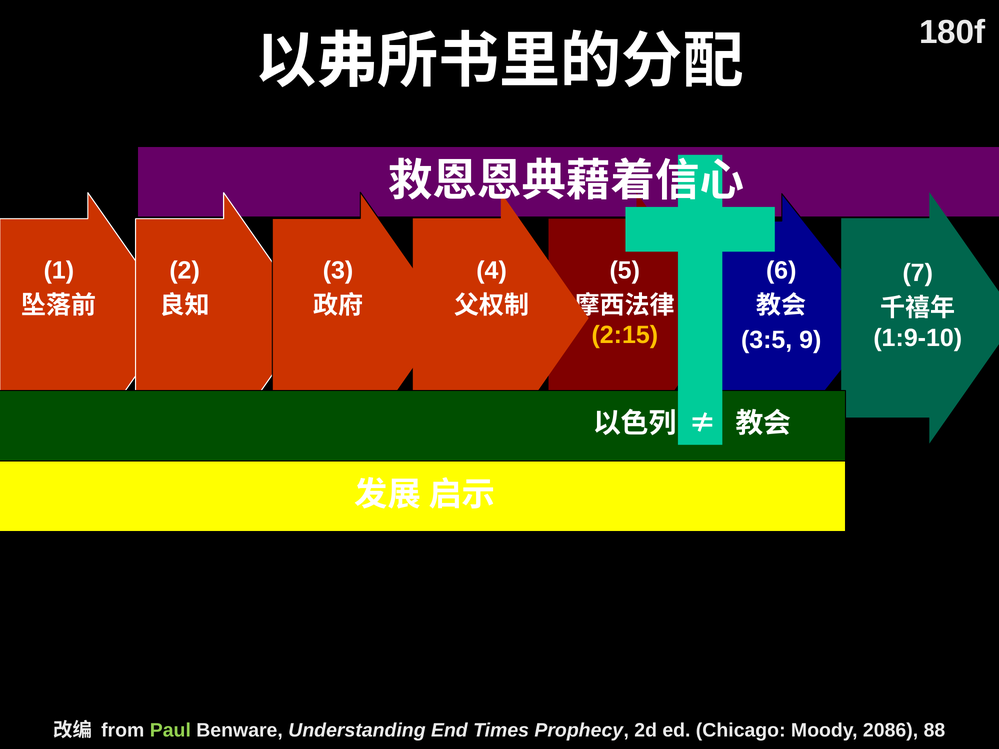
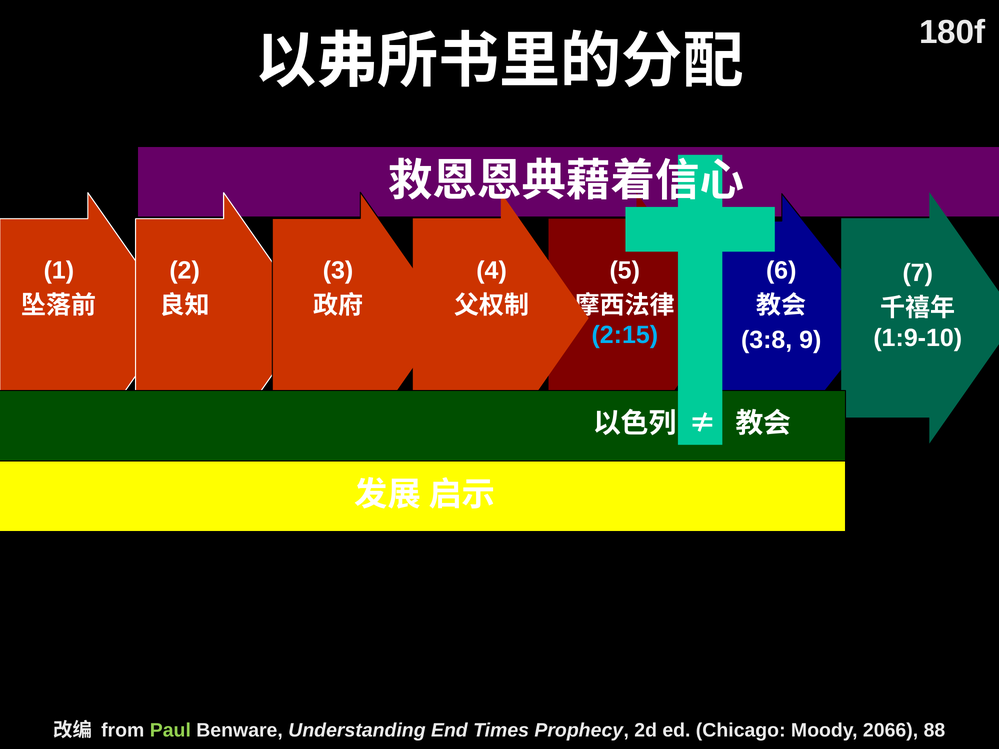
2:15 colour: yellow -> light blue
3:5: 3:5 -> 3:8
2086: 2086 -> 2066
